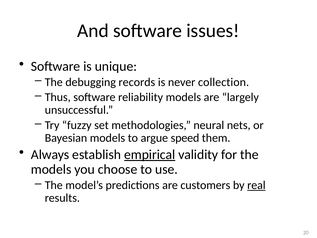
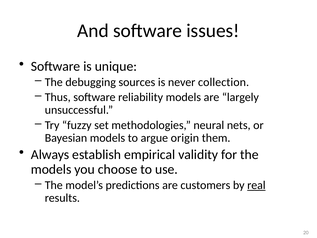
records: records -> sources
speed: speed -> origin
empirical underline: present -> none
